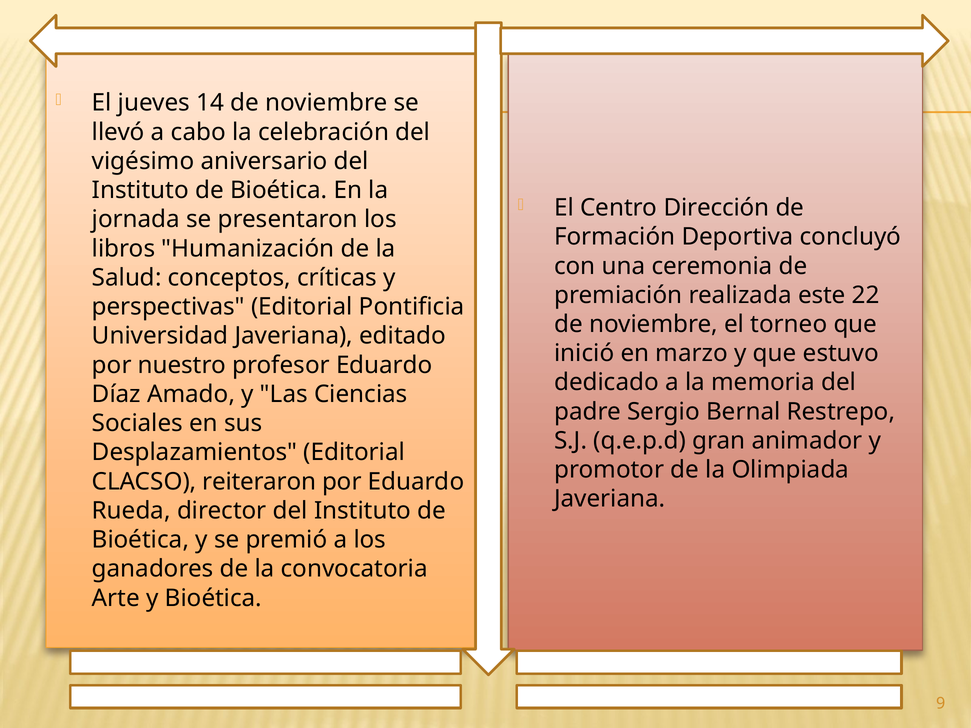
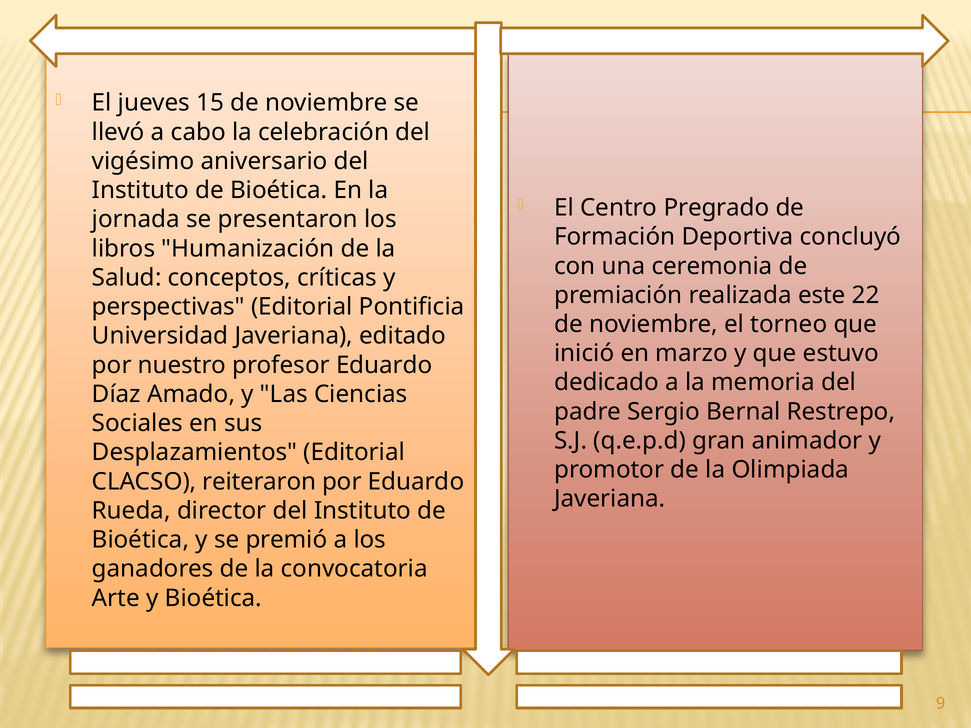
14: 14 -> 15
Dirección: Dirección -> Pregrado
